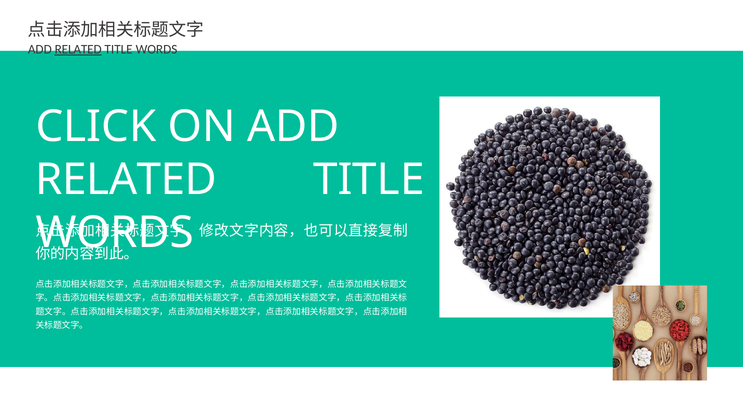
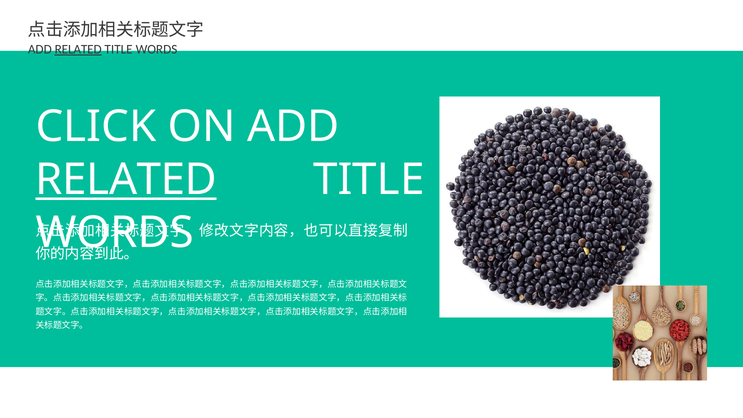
RELATED at (126, 180) underline: none -> present
